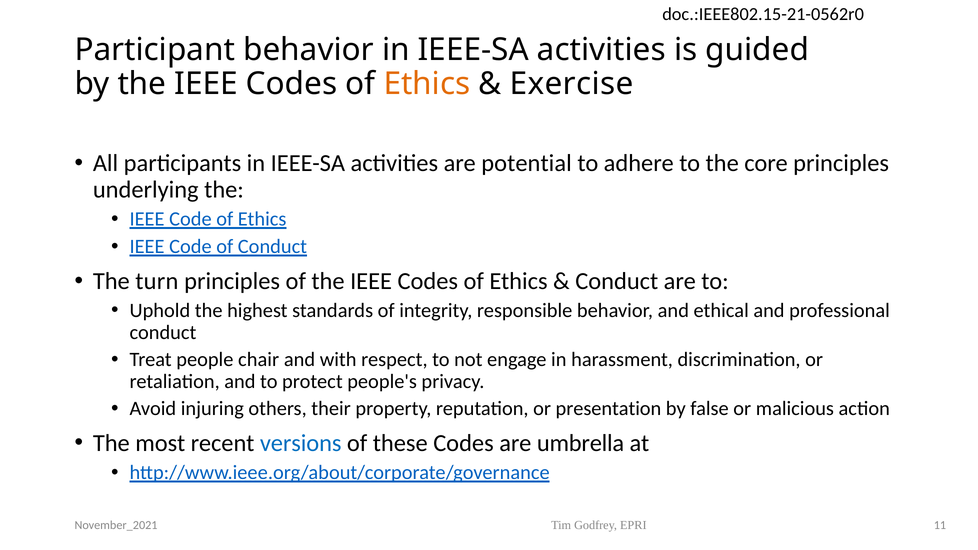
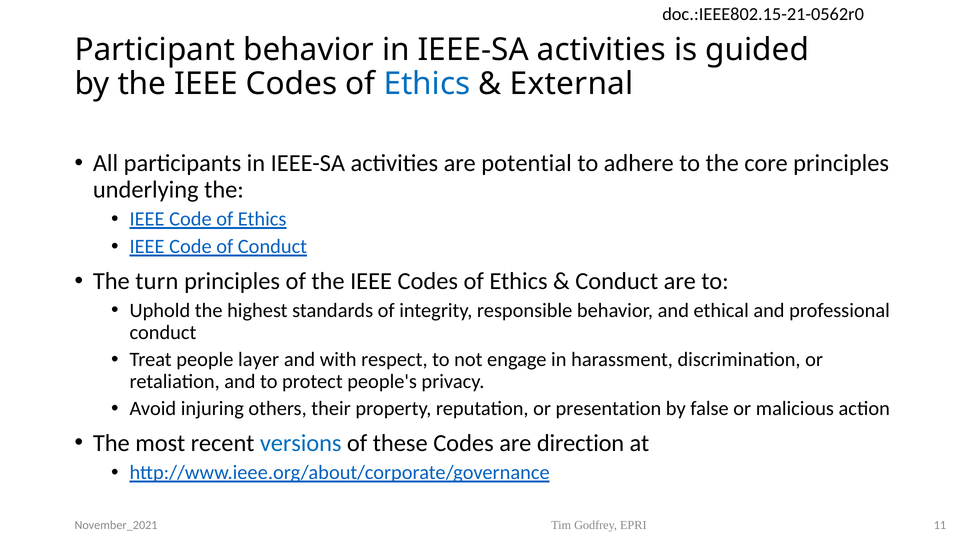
Ethics at (427, 84) colour: orange -> blue
Exercise: Exercise -> External
chair: chair -> layer
umbrella: umbrella -> direction
